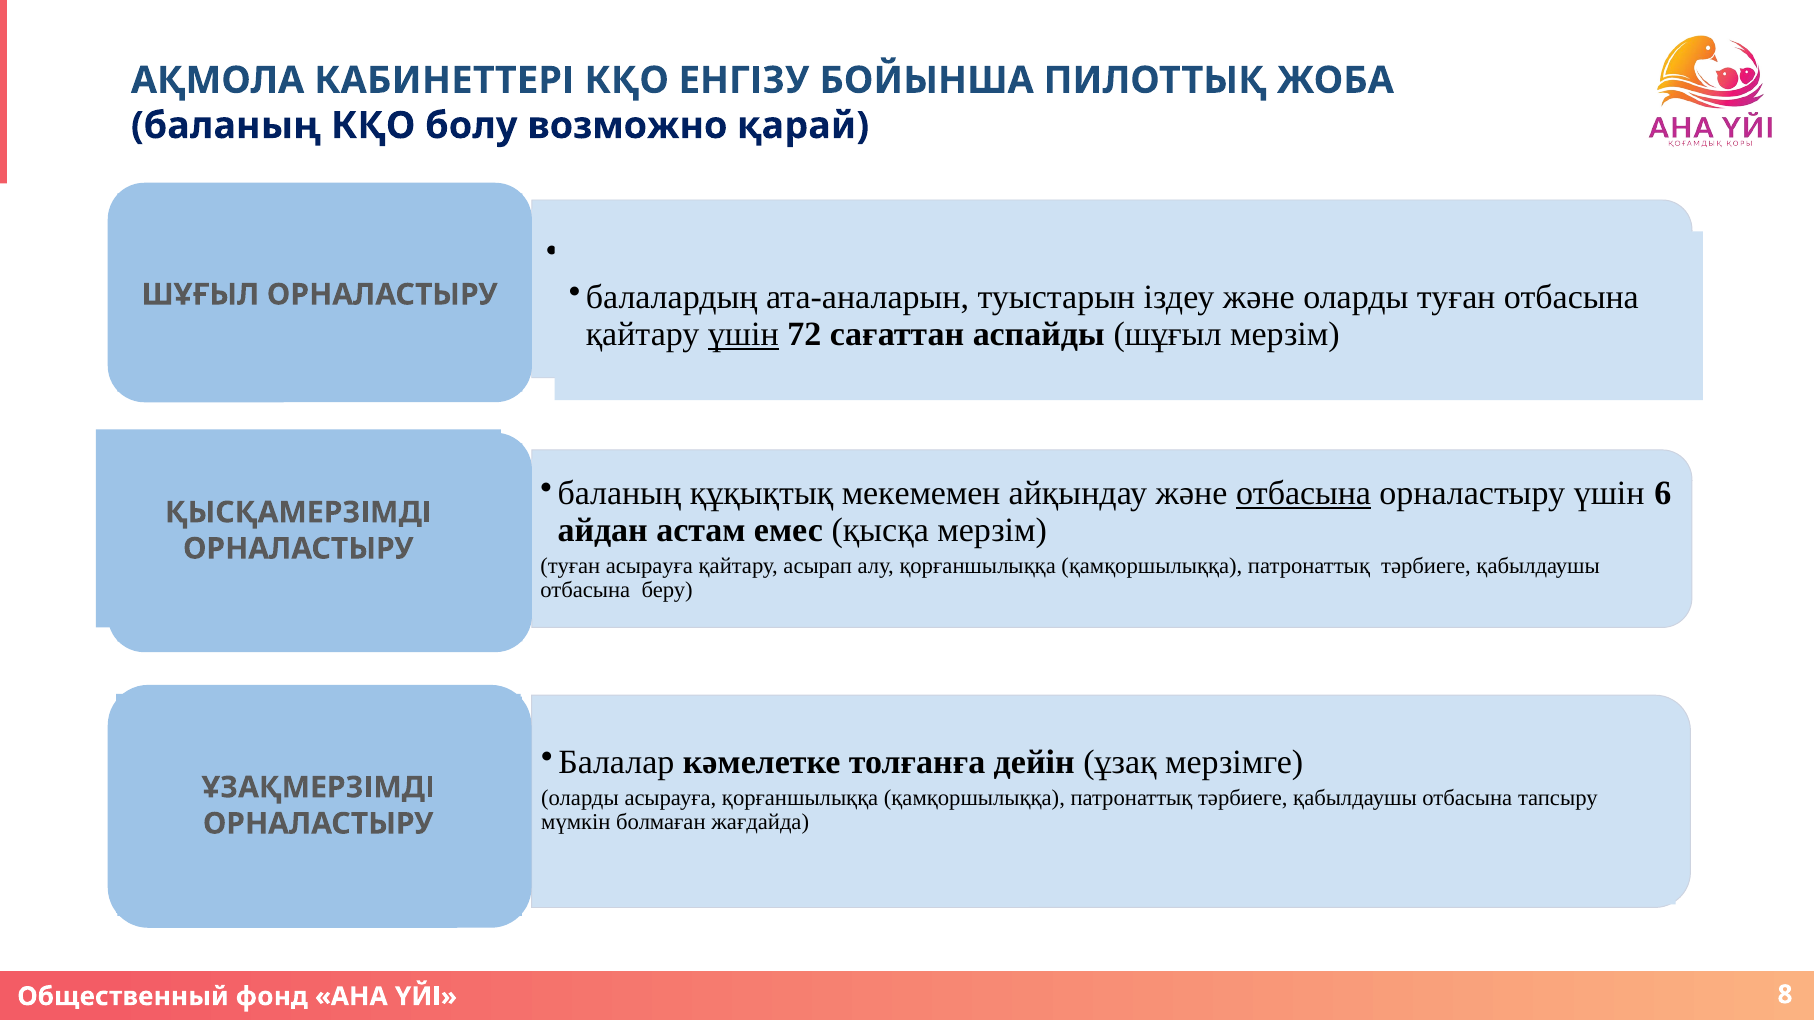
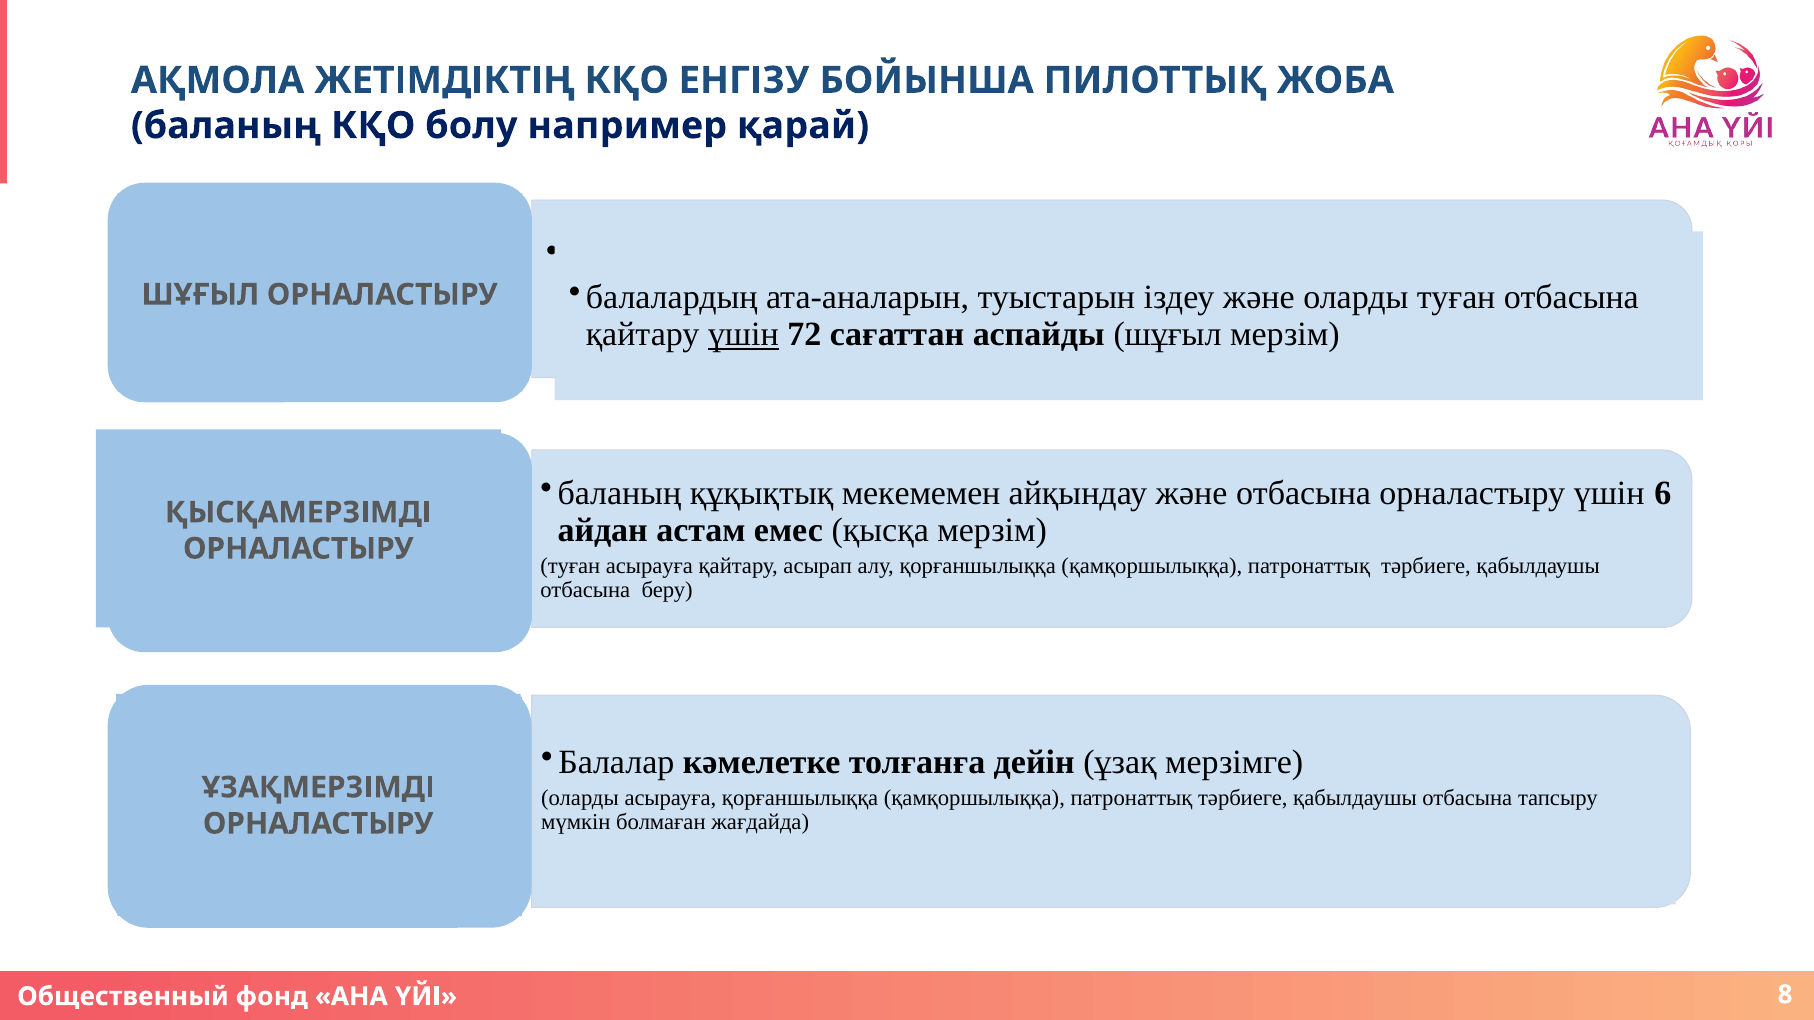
КАБИНЕТТЕРІ: КАБИНЕТТЕРІ -> ЖЕТІМДІКТІҢ
возможно: возможно -> например
отбасына at (1304, 493) underline: present -> none
